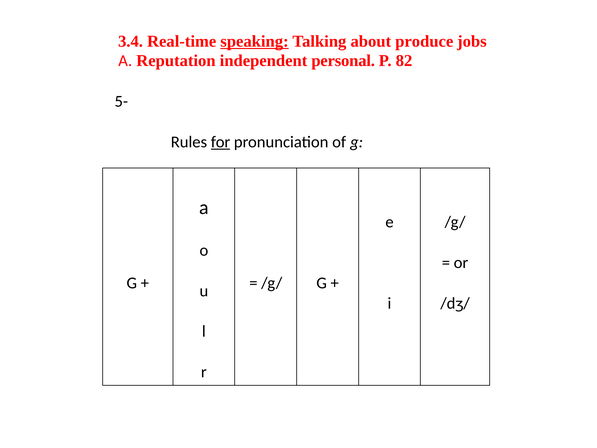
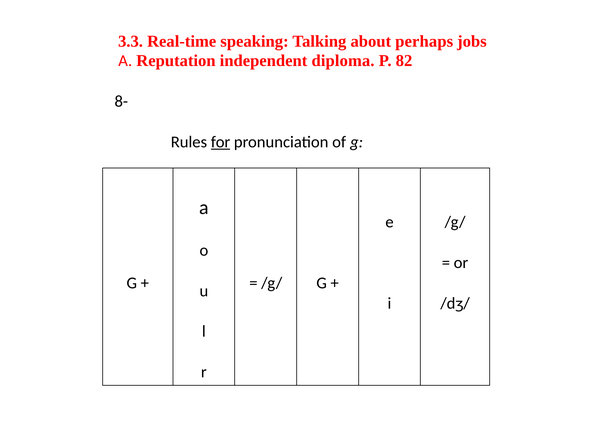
3.4: 3.4 -> 3.3
speaking underline: present -> none
produce: produce -> perhaps
personal: personal -> diploma
5-: 5- -> 8-
